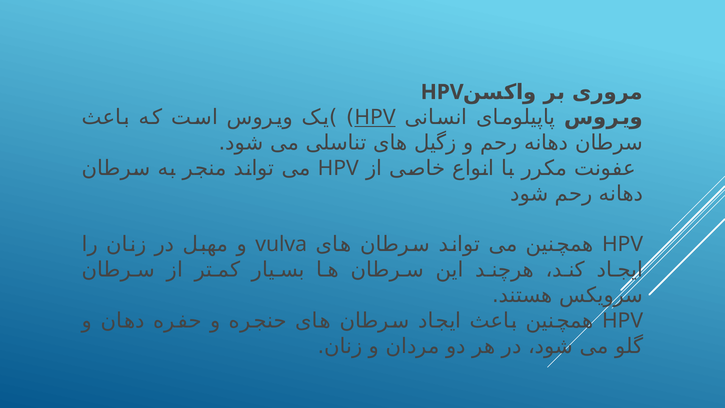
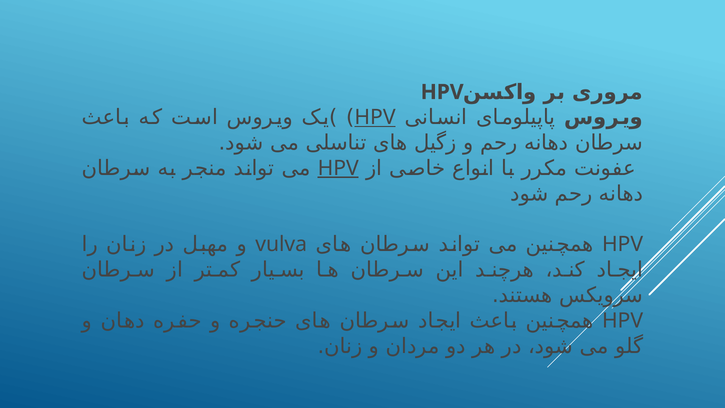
HPV at (338, 168) underline: none -> present
